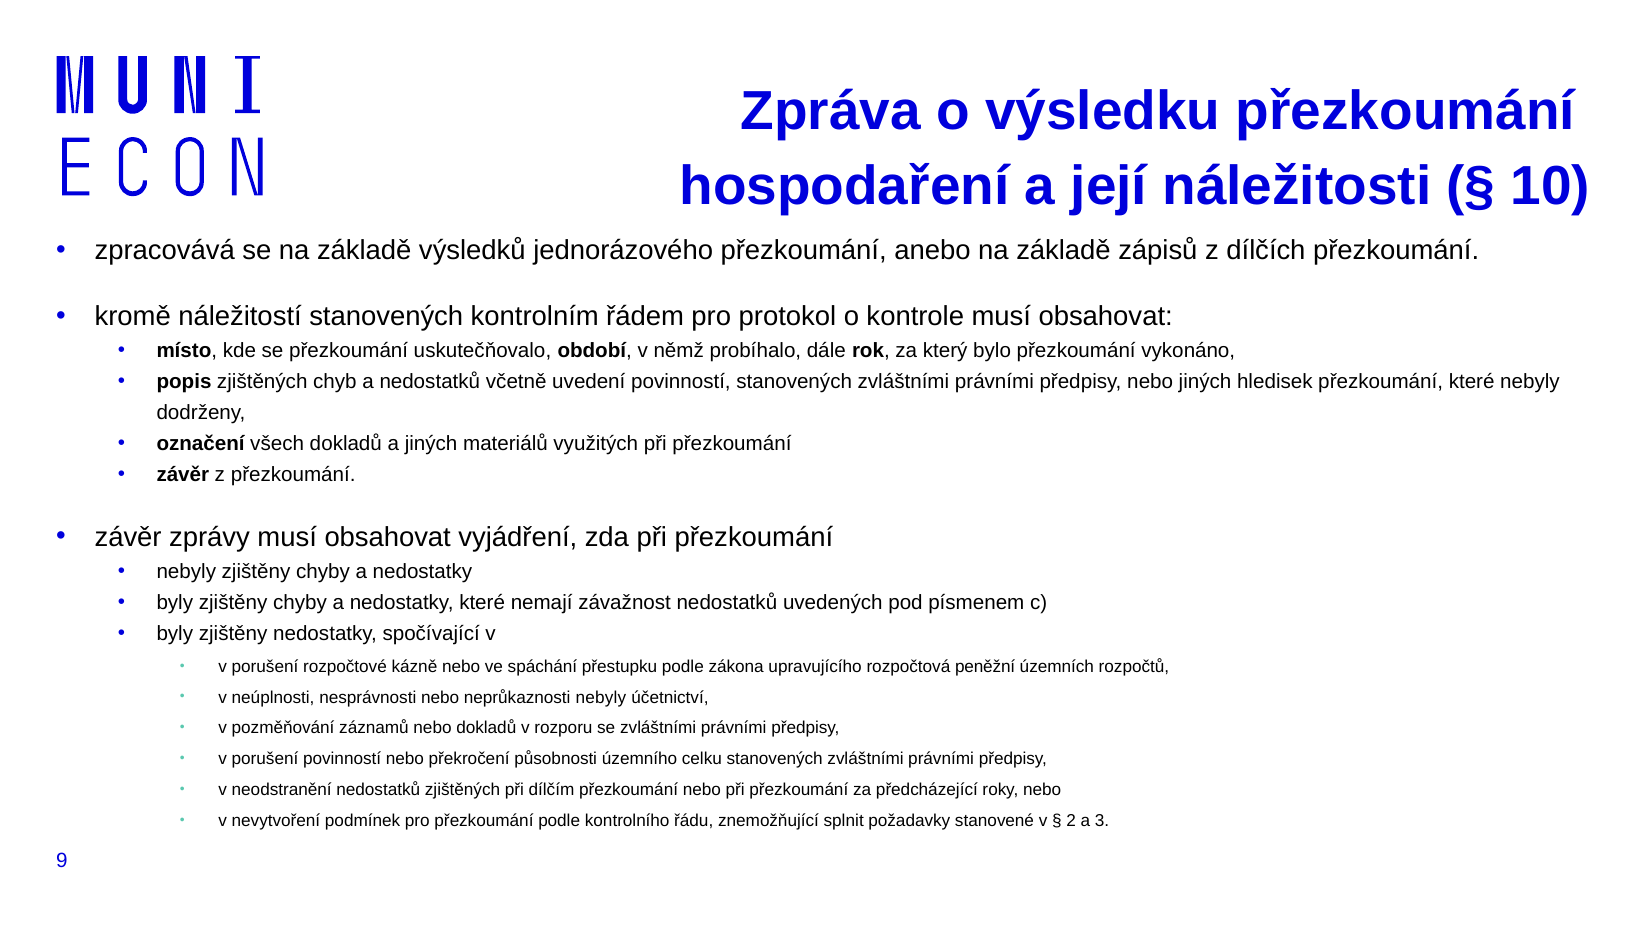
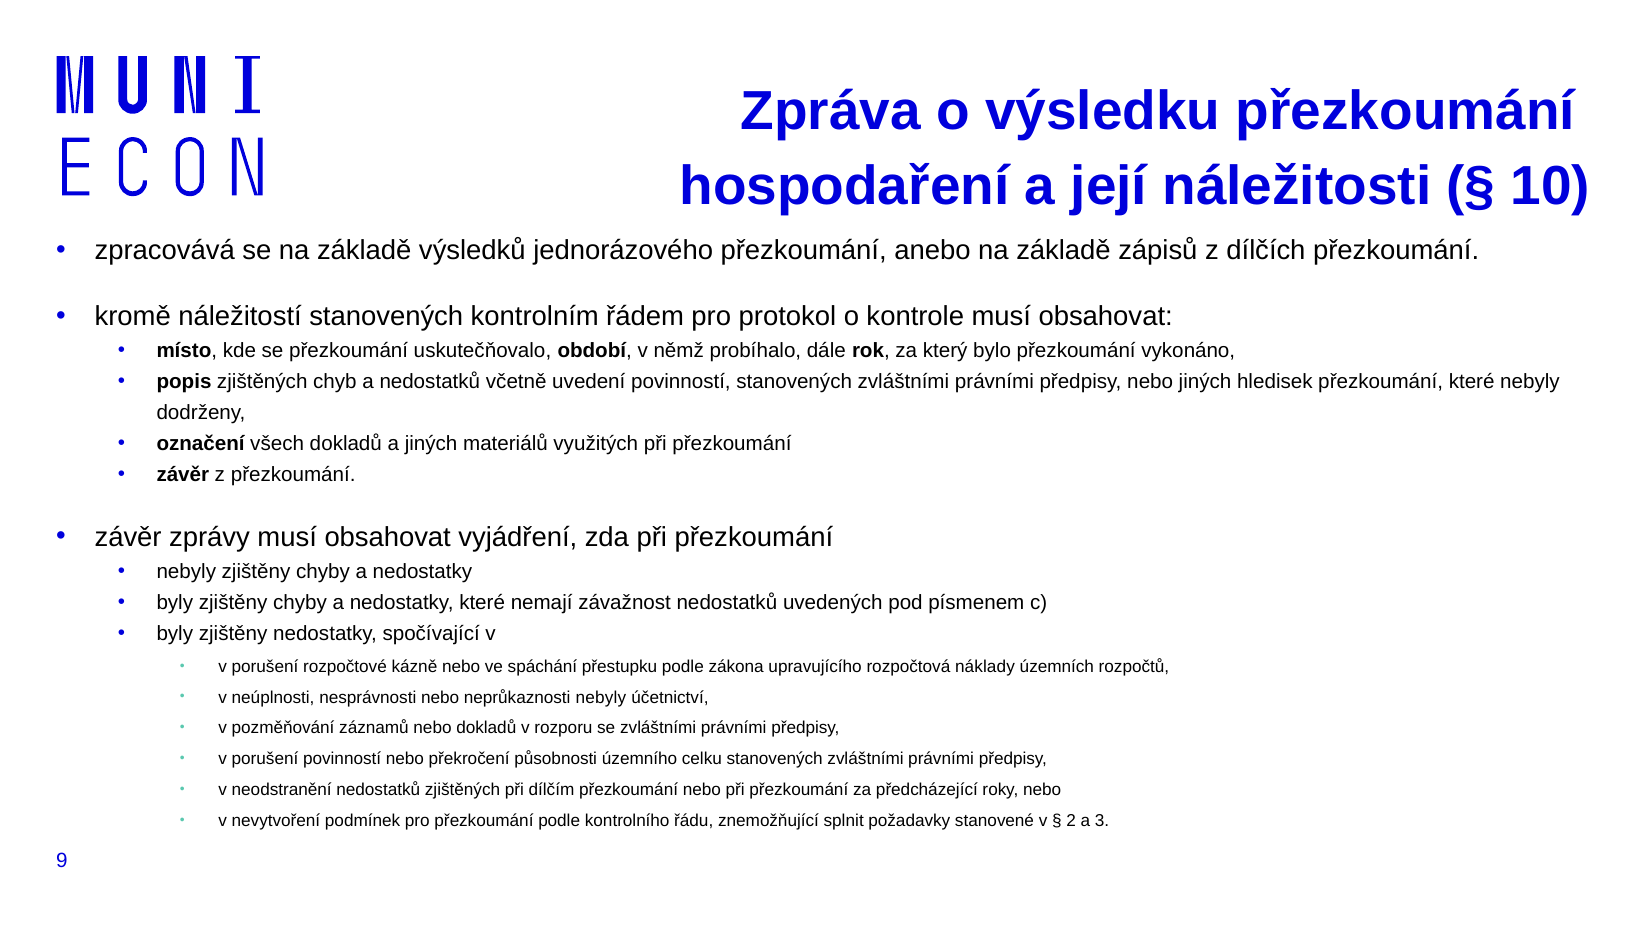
peněžní: peněžní -> náklady
